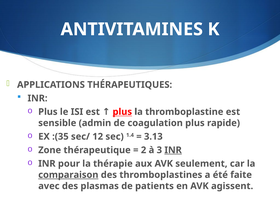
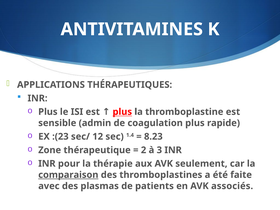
:(35: :(35 -> :(23
3.13: 3.13 -> 8.23
INR at (173, 150) underline: present -> none
agissent: agissent -> associés
